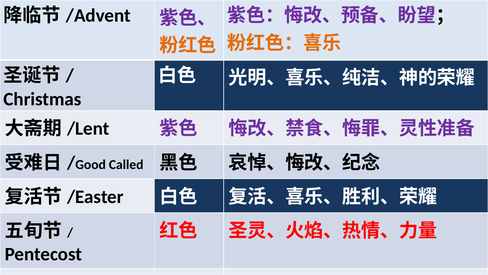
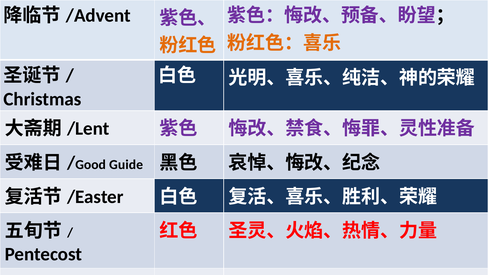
Called: Called -> Guide
